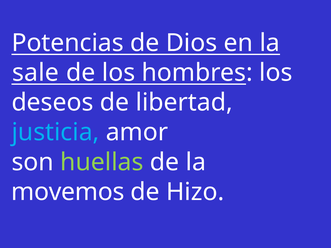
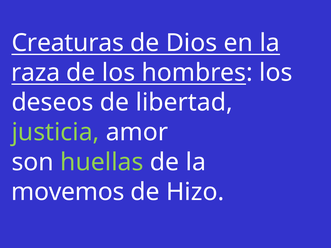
Potencias: Potencias -> Creaturas
sale: sale -> raza
justicia colour: light blue -> light green
